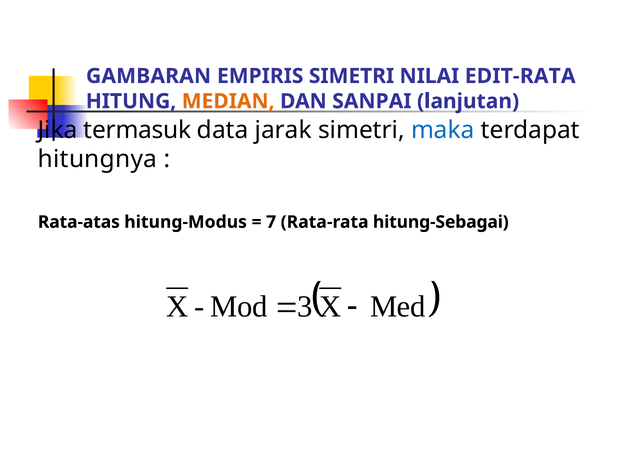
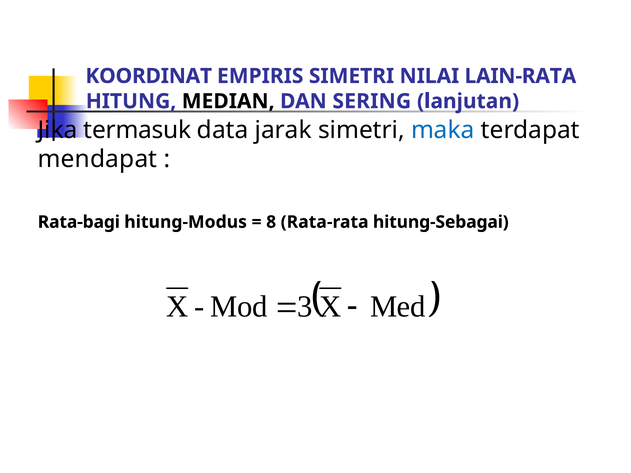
GAMBARAN: GAMBARAN -> KOORDINAT
EDIT-RATA: EDIT-RATA -> LAIN-RATA
MEDIAN colour: orange -> black
SANPAI: SANPAI -> SERING
hitungnya: hitungnya -> mendapat
Rata-atas: Rata-atas -> Rata-bagi
7: 7 -> 8
